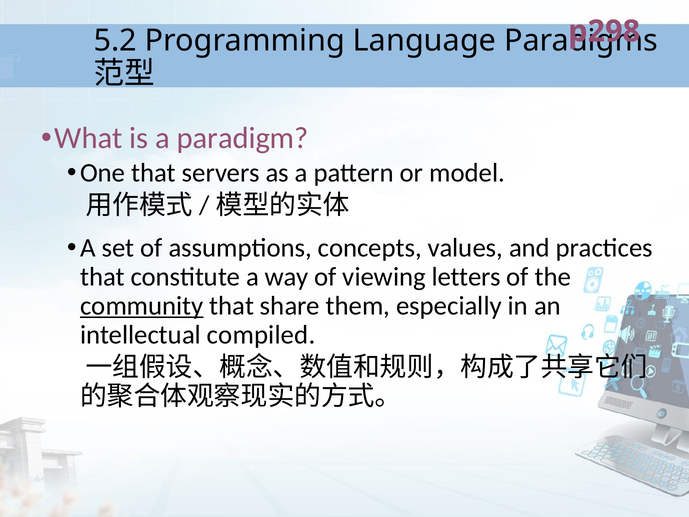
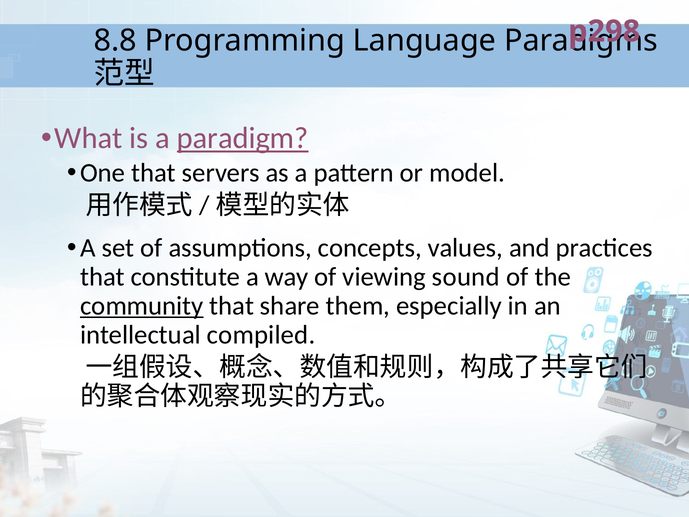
5.2: 5.2 -> 8.8
paradigm underline: none -> present
letters: letters -> sound
